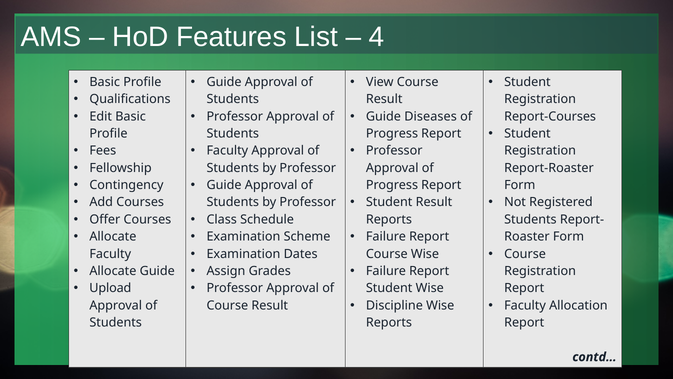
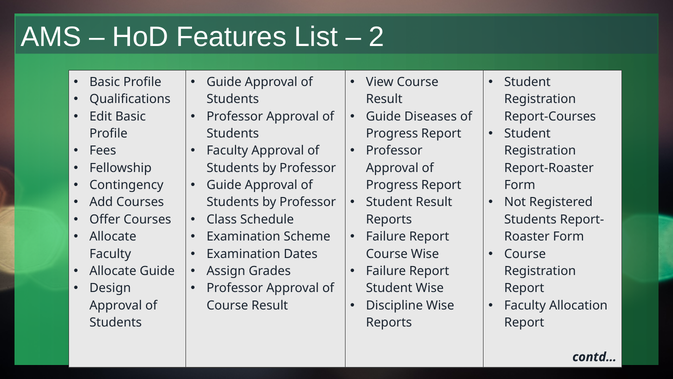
4: 4 -> 2
Upload: Upload -> Design
